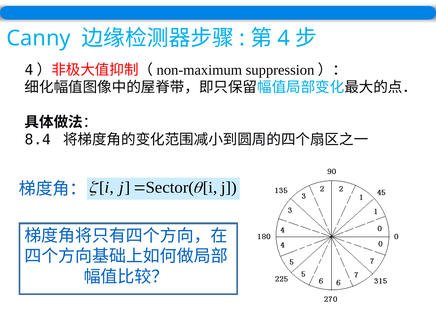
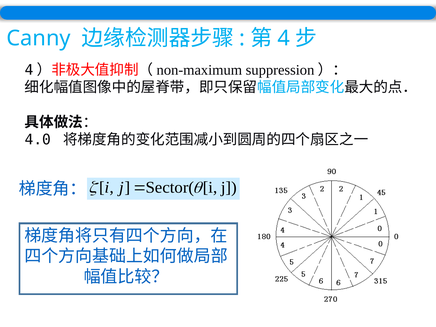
8.4: 8.4 -> 4.0
